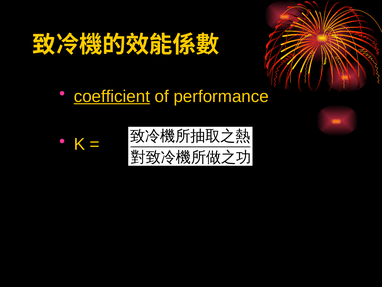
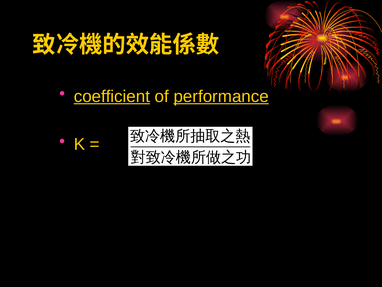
performance underline: none -> present
